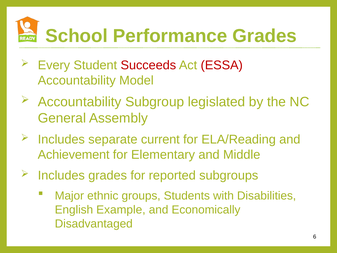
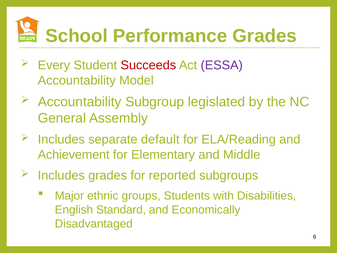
ESSA colour: red -> purple
current: current -> default
Example: Example -> Standard
